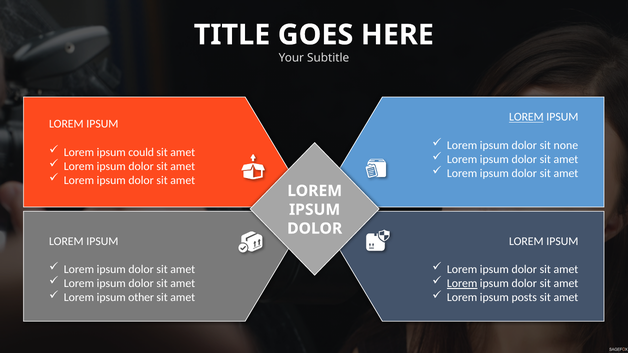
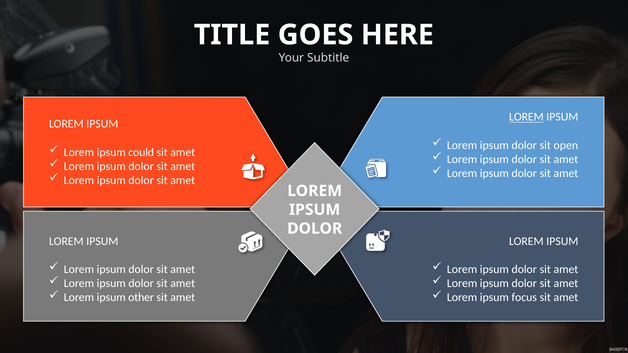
none: none -> open
Lorem at (462, 284) underline: present -> none
posts: posts -> focus
